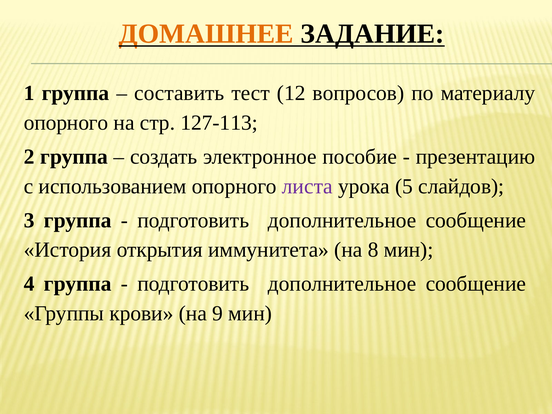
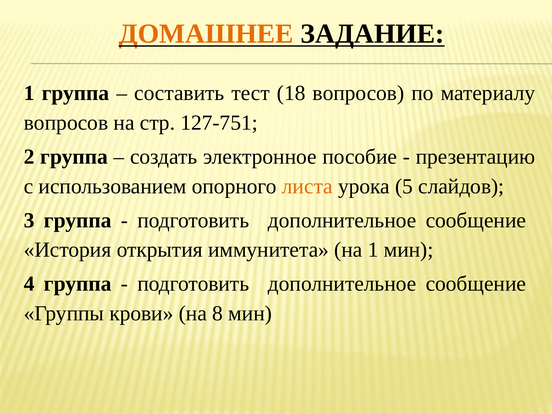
12: 12 -> 18
опорного at (66, 123): опорного -> вопросов
127-113: 127-113 -> 127-751
листа colour: purple -> orange
на 8: 8 -> 1
9: 9 -> 8
